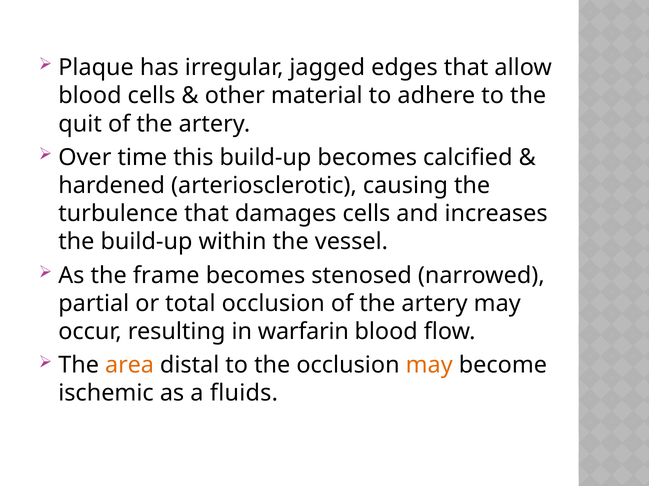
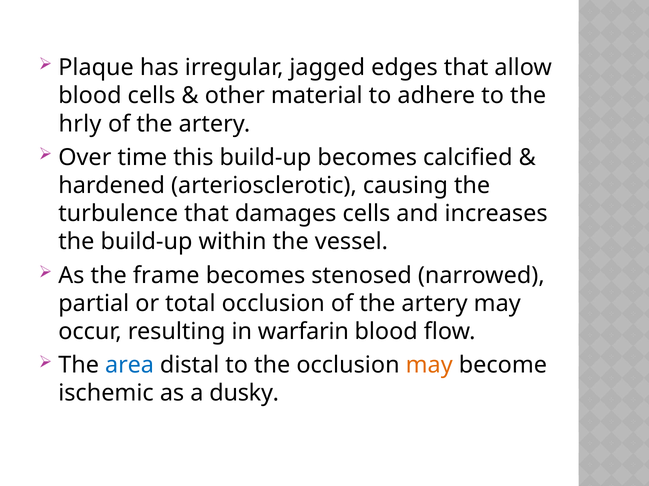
quit: quit -> hrly
area colour: orange -> blue
fluids: fluids -> dusky
